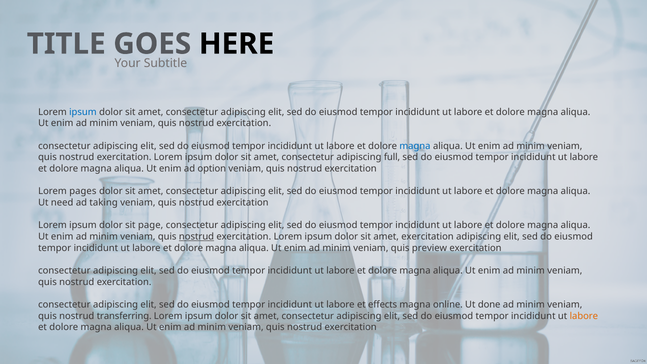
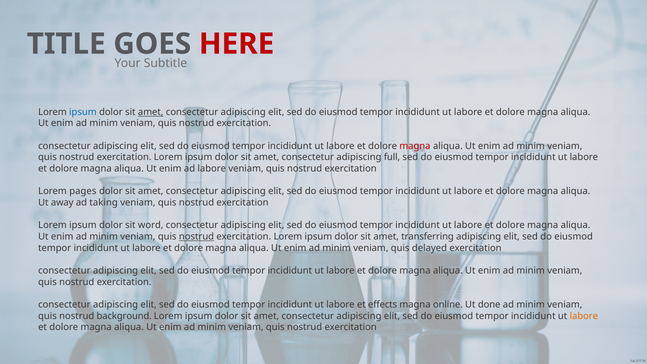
HERE colour: black -> red
amet at (151, 112) underline: none -> present
magna at (415, 146) colour: blue -> red
ad option: option -> labore
need: need -> away
page: page -> word
amet exercitation: exercitation -> transferring
preview: preview -> delayed
transferring: transferring -> background
